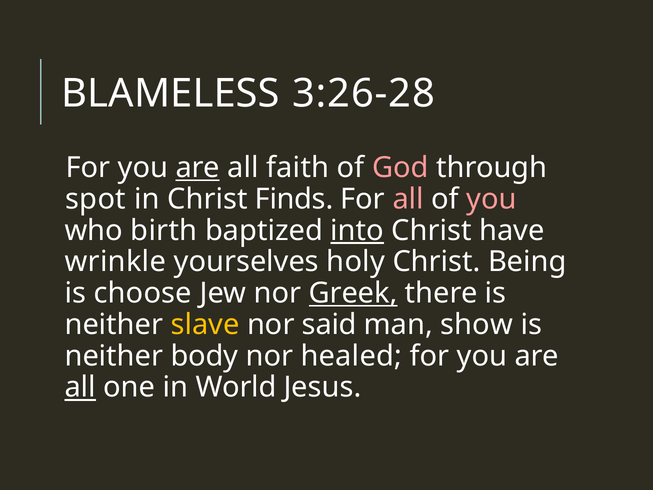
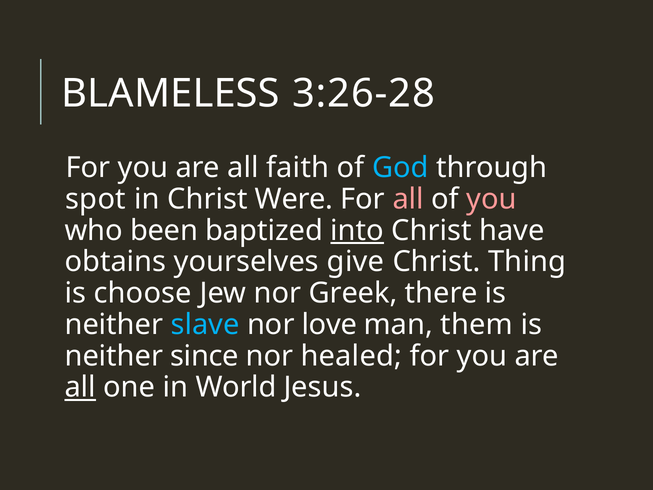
are at (198, 168) underline: present -> none
God colour: pink -> light blue
Finds: Finds -> Were
birth: birth -> been
wrinkle: wrinkle -> obtains
holy: holy -> give
Being: Being -> Thing
Greek underline: present -> none
slave colour: yellow -> light blue
said: said -> love
show: show -> them
body: body -> since
